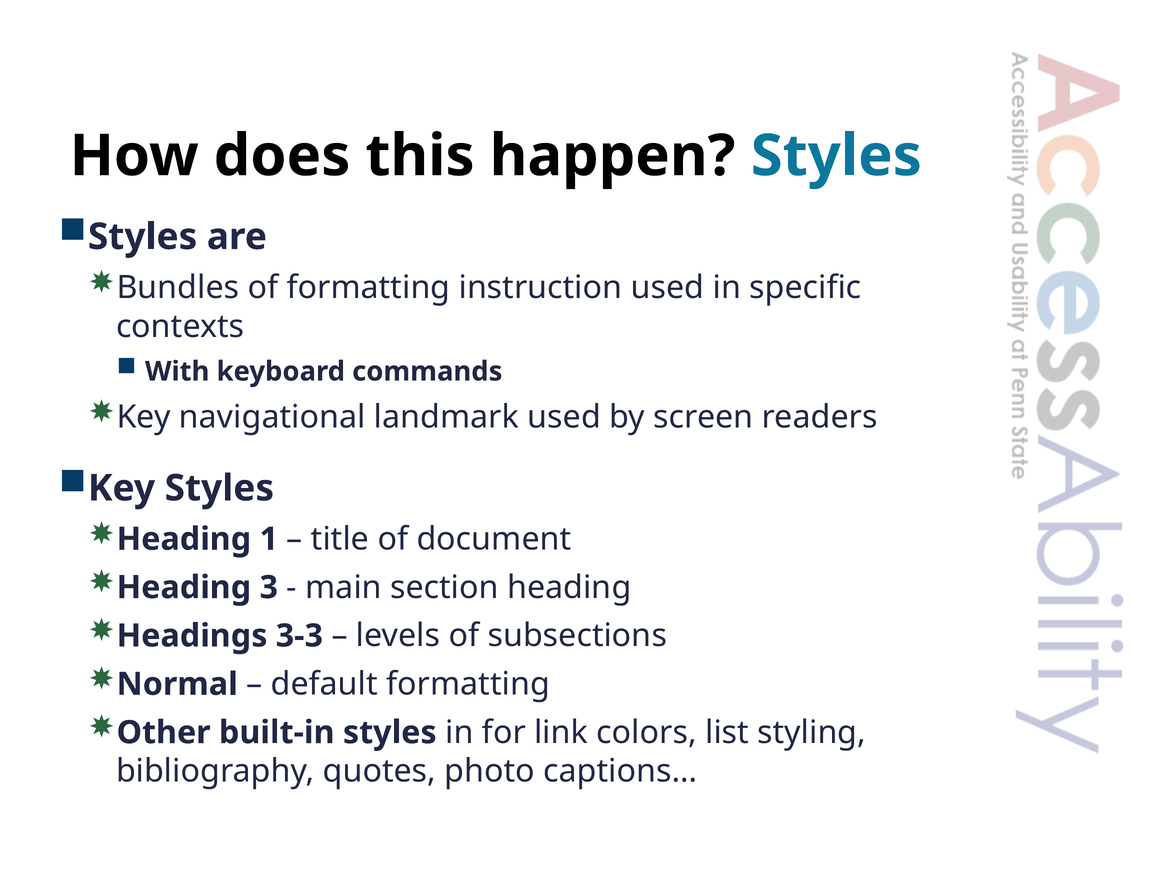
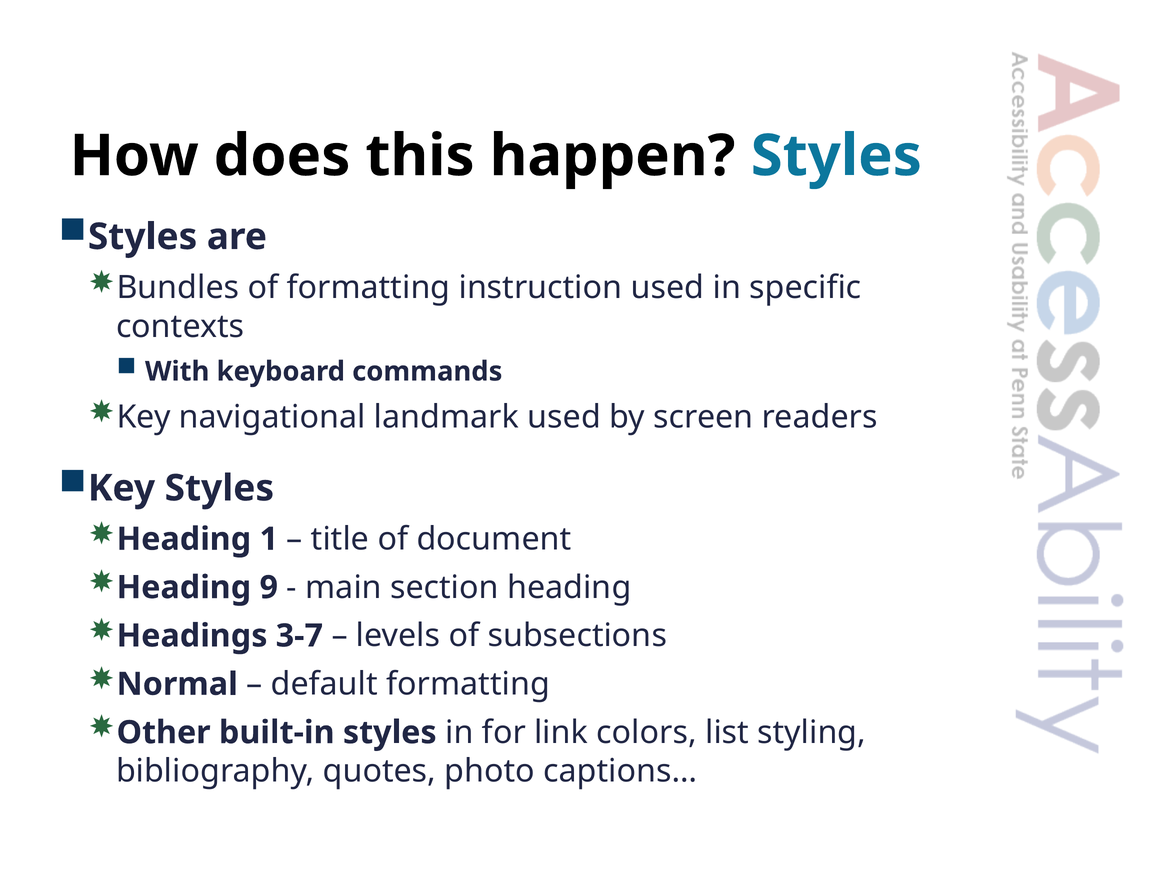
3: 3 -> 9
3-3: 3-3 -> 3-7
